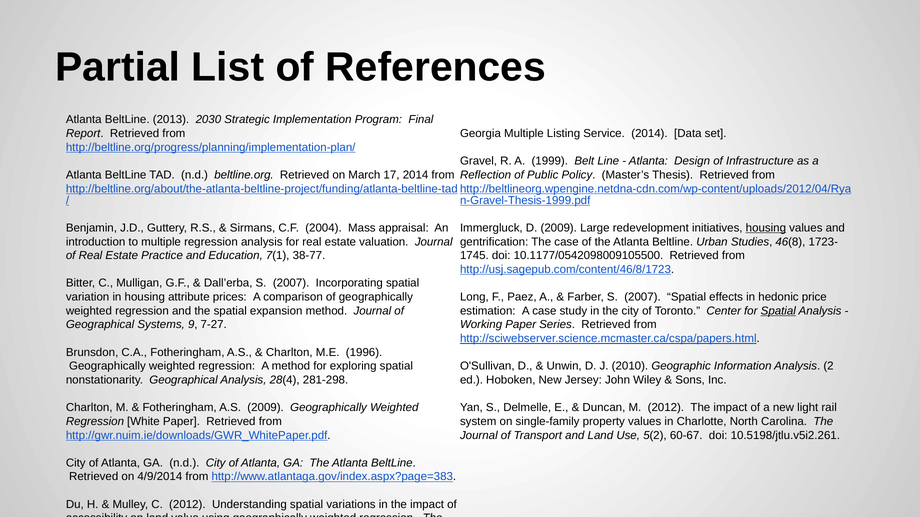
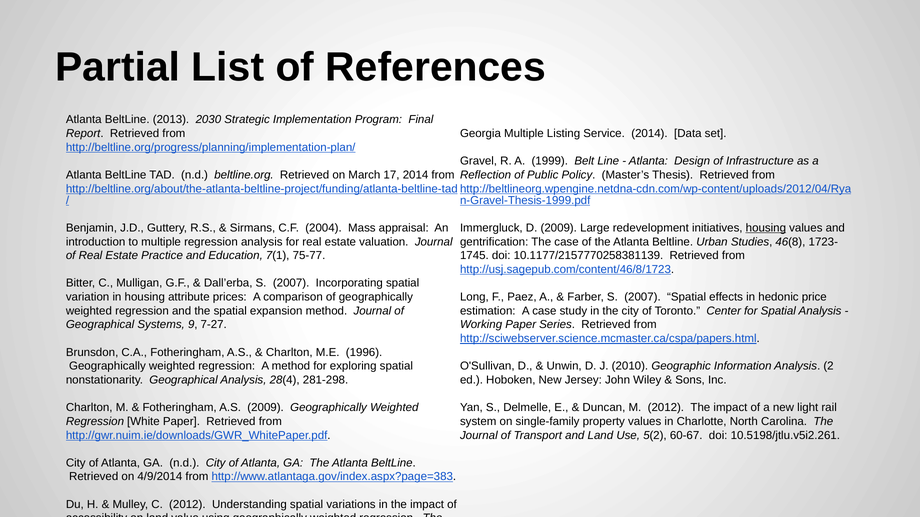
38-77: 38-77 -> 75-77
10.1177/0542098009105500: 10.1177/0542098009105500 -> 10.1177/2157770258381139
Spatial at (778, 311) underline: present -> none
